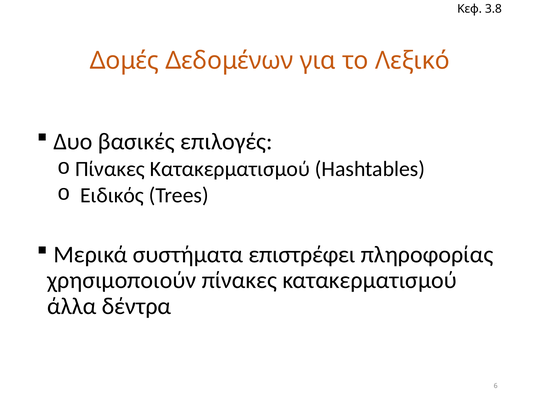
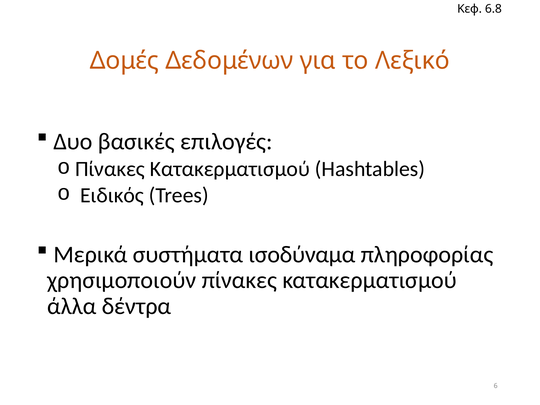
3.8: 3.8 -> 6.8
επιστρέφει: επιστρέφει -> ισοδύναμα
